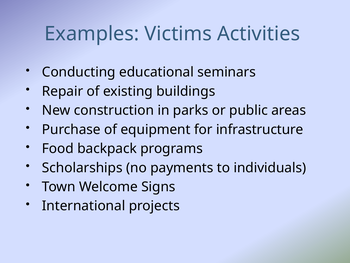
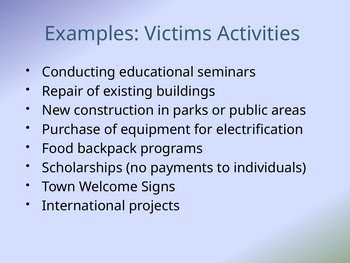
infrastructure: infrastructure -> electrification
